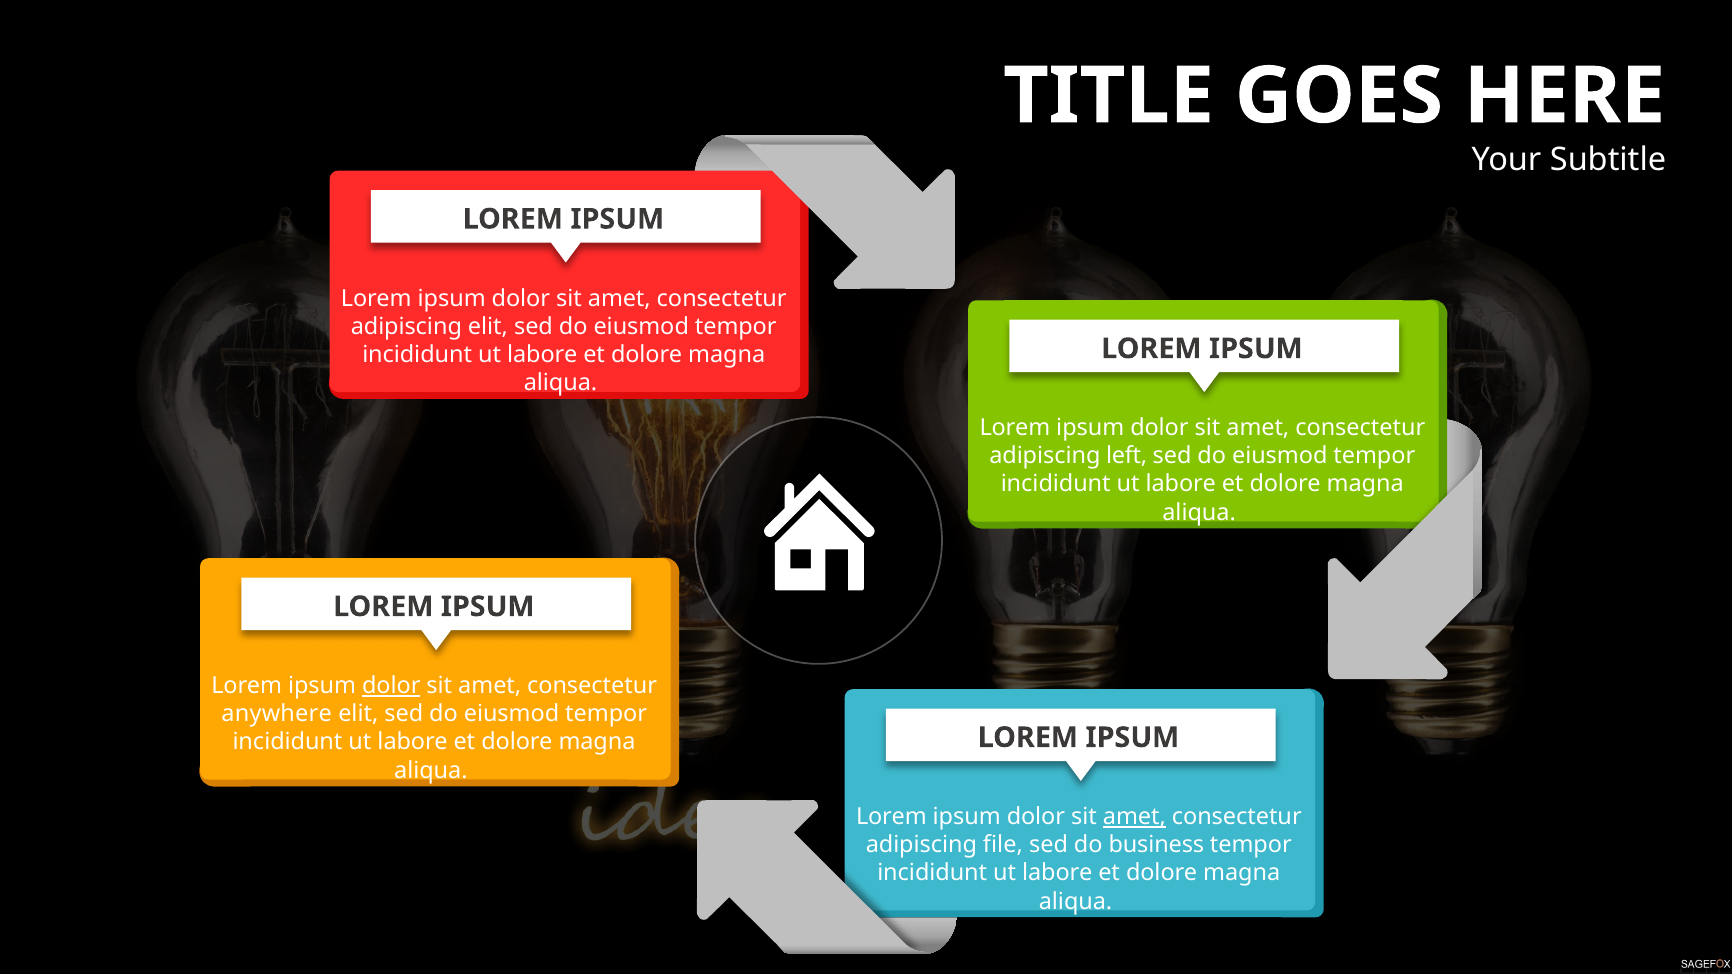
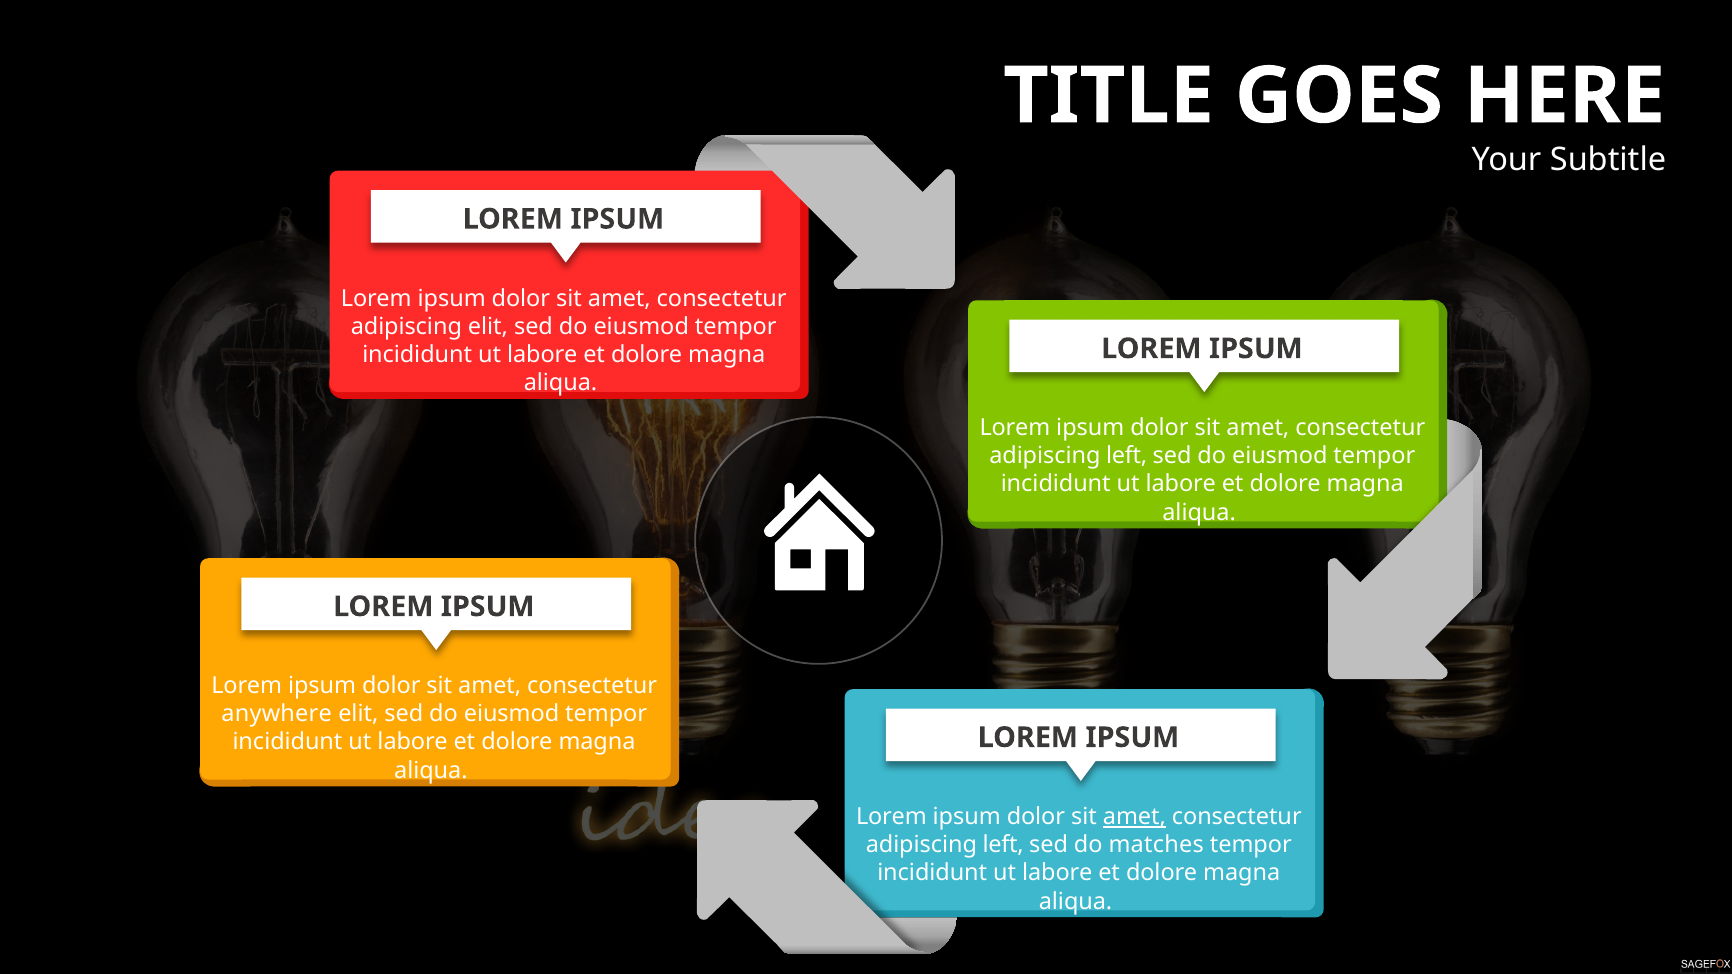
dolor at (391, 686) underline: present -> none
file at (1003, 845): file -> left
business: business -> matches
